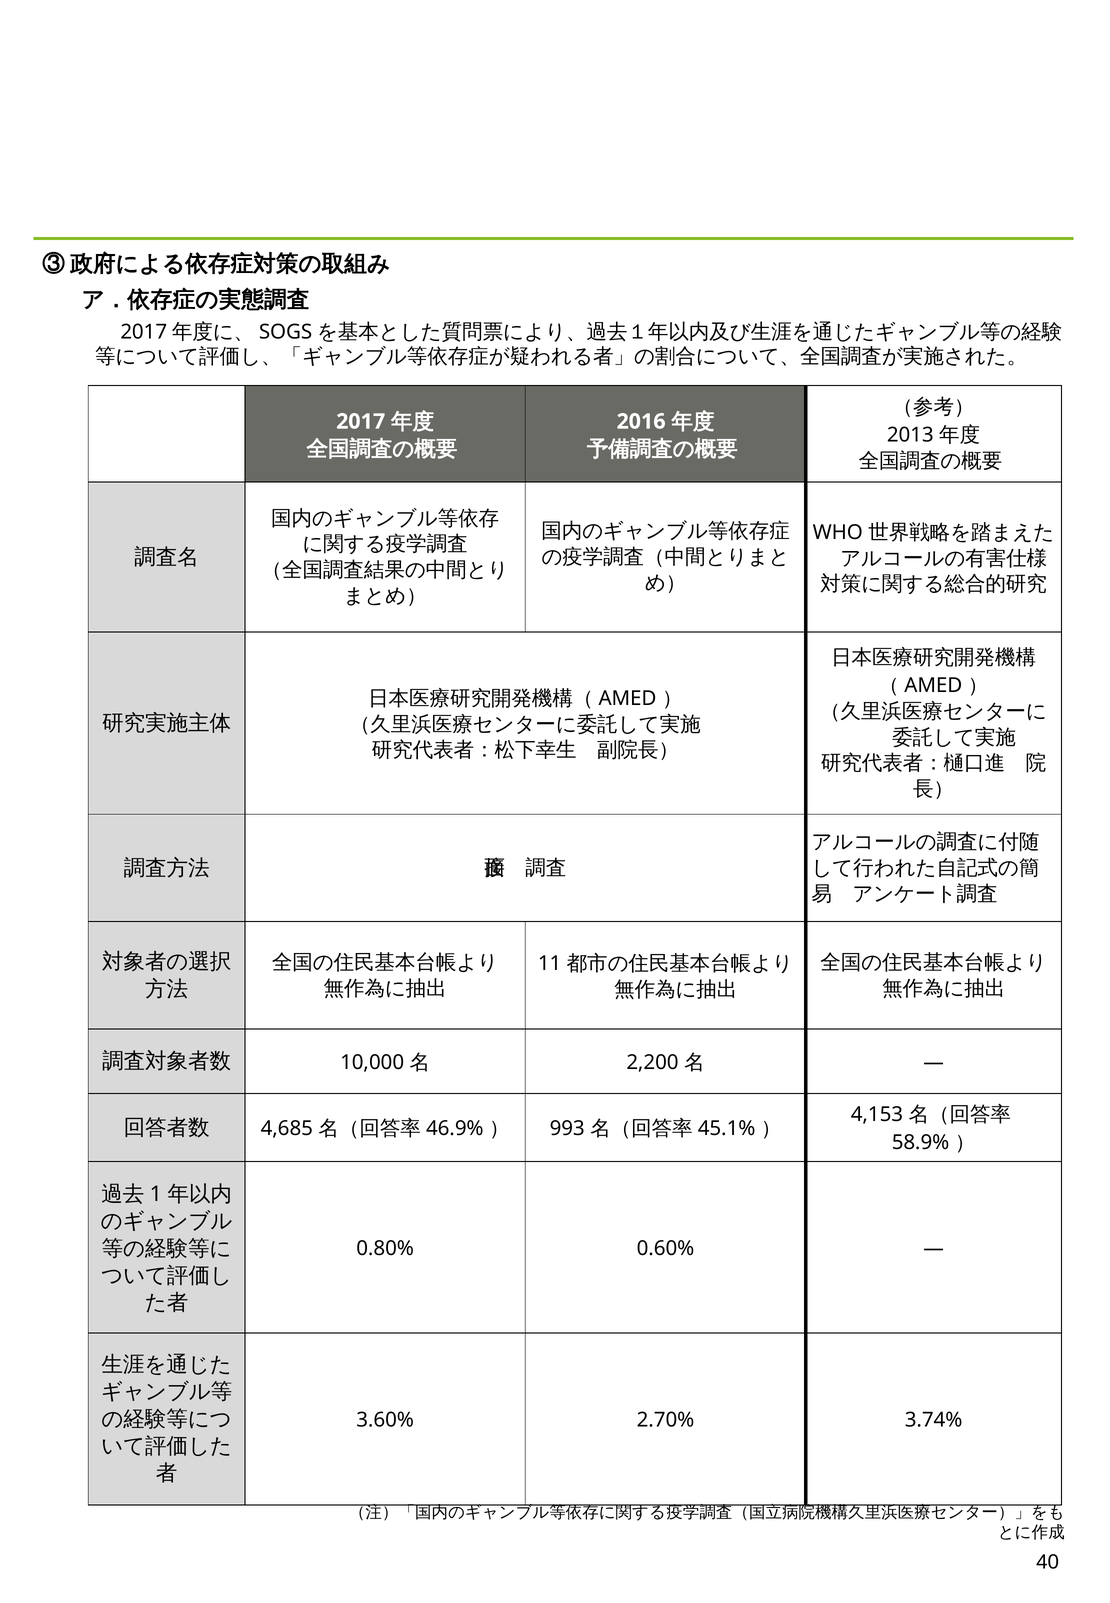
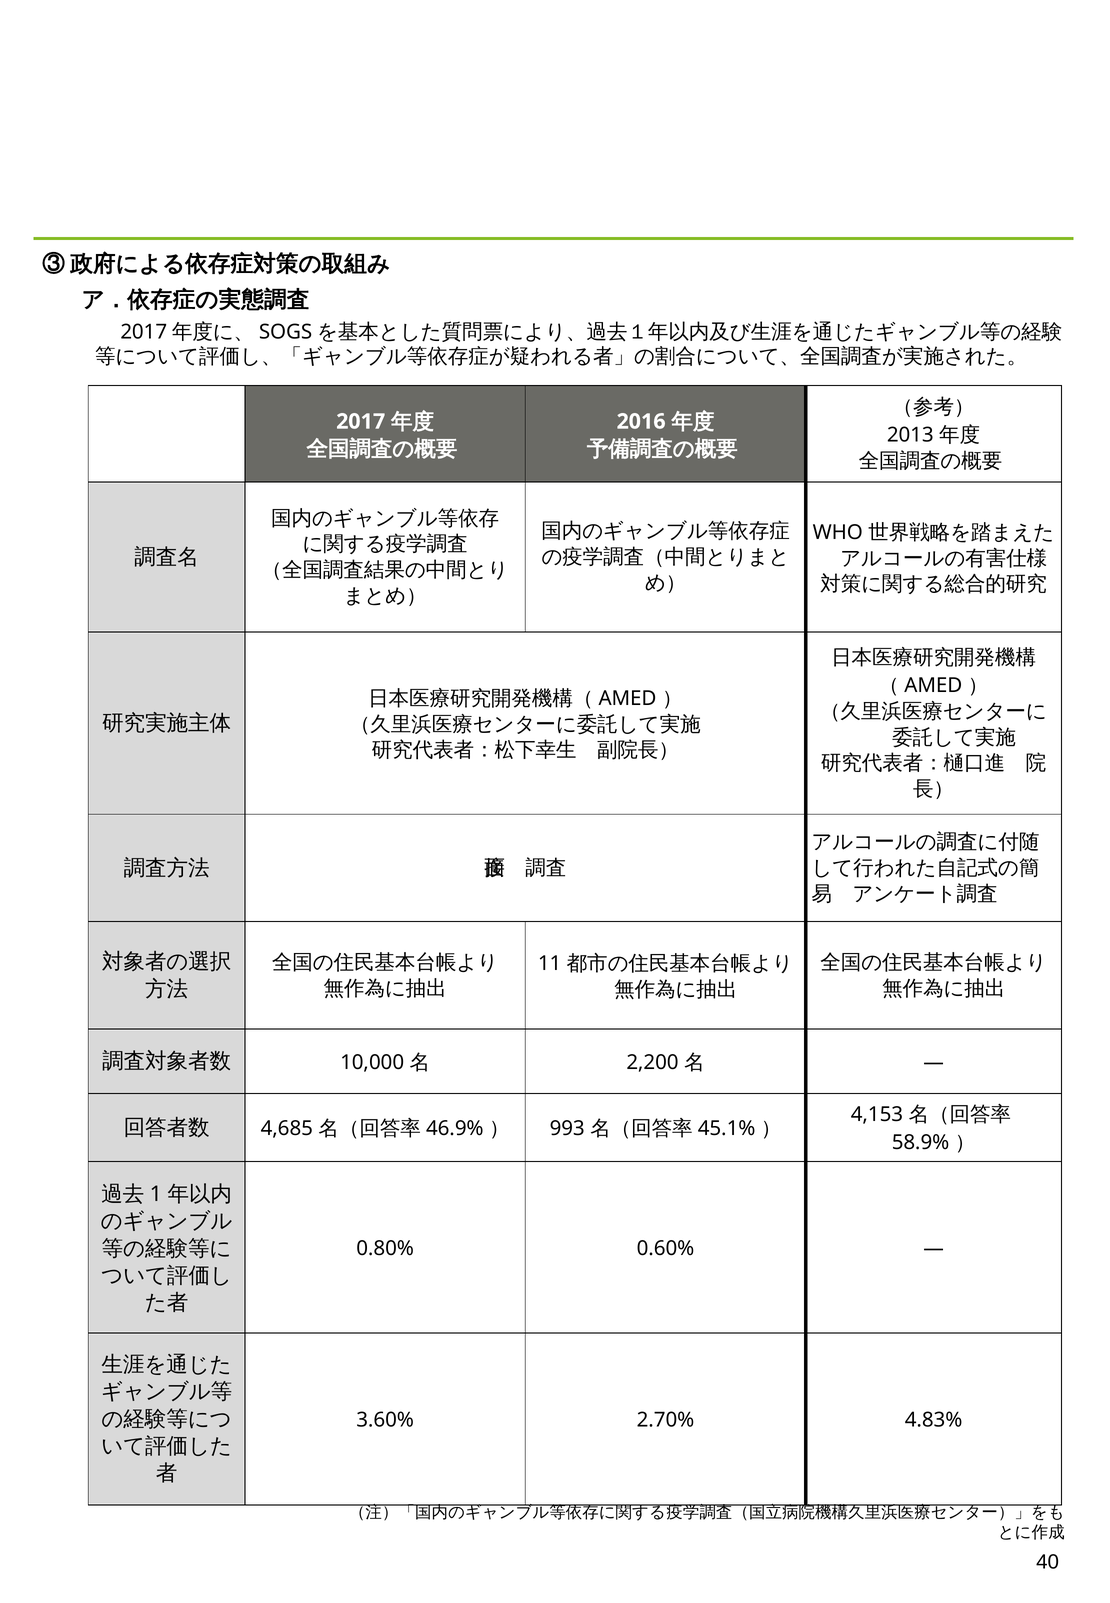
3.74%: 3.74% -> 4.83%
